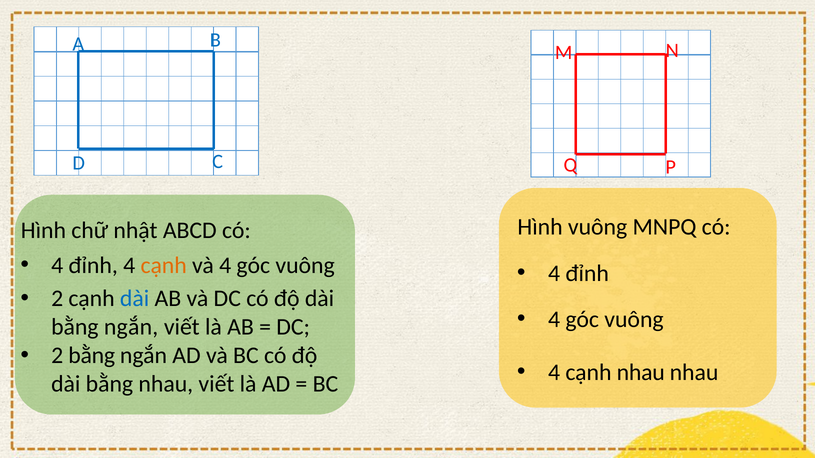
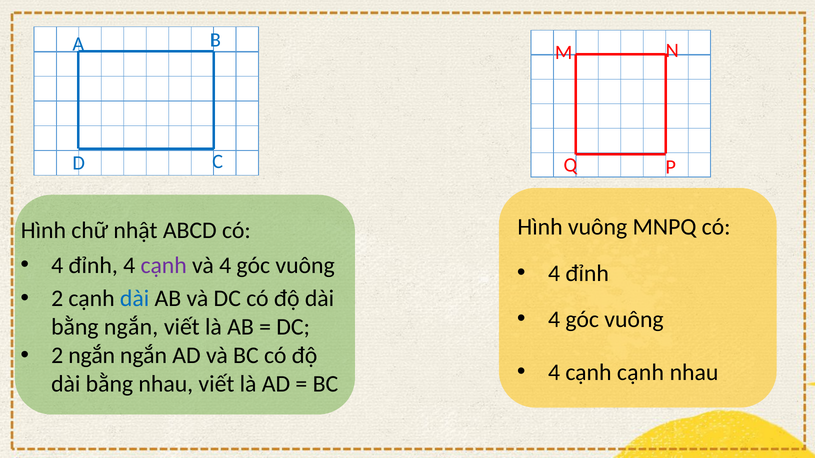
cạnh at (164, 266) colour: orange -> purple
2 bằng: bằng -> ngắn
cạnh nhau: nhau -> cạnh
